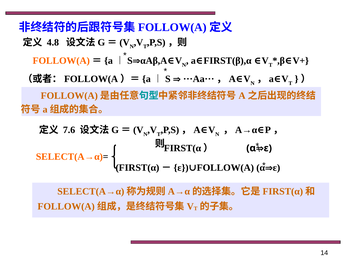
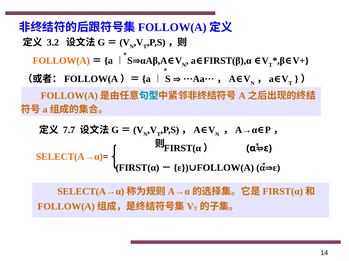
4.8: 4.8 -> 3.2
7.6: 7.6 -> 7.7
